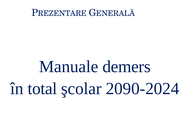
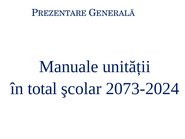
demers: demers -> unității
2090-2024: 2090-2024 -> 2073-2024
